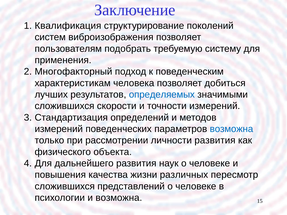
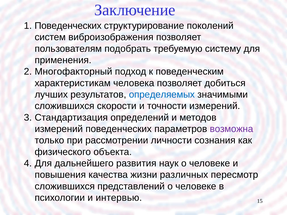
Квалификация at (68, 26): Квалификация -> Поведенческих
возможна at (232, 129) colour: blue -> purple
личности развития: развития -> сознания
и возможна: возможна -> интервью
